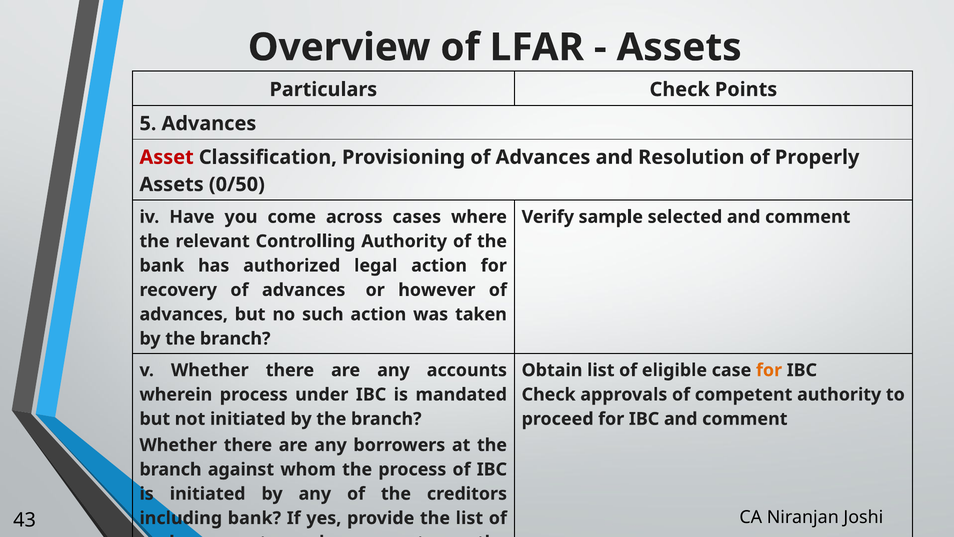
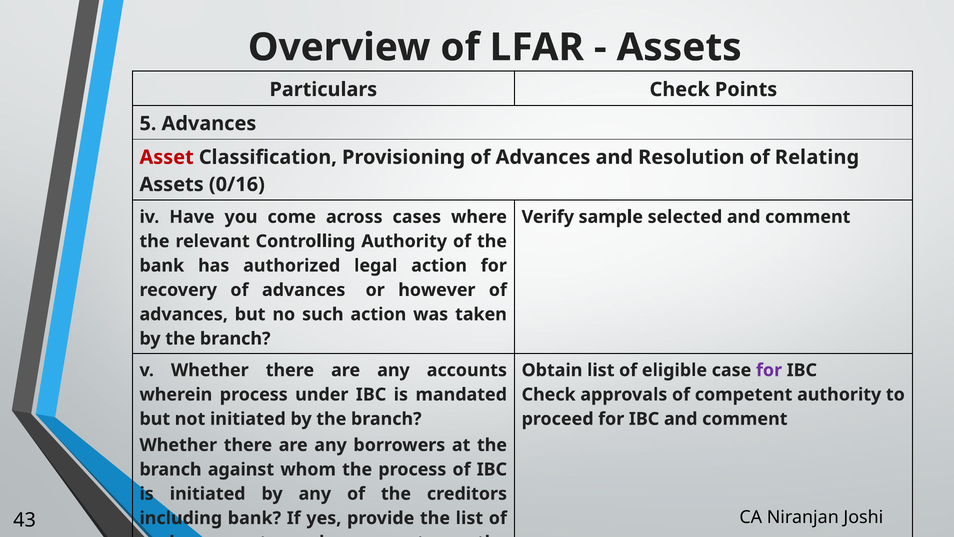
Properly: Properly -> Relating
0/50: 0/50 -> 0/16
for at (769, 370) colour: orange -> purple
